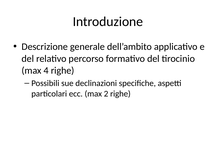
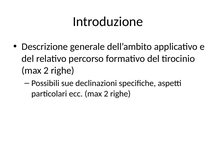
4 at (46, 70): 4 -> 2
